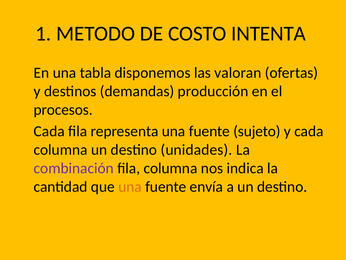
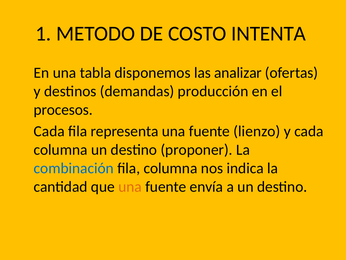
valoran: valoran -> analizar
sujeto: sujeto -> lienzo
unidades: unidades -> proponer
combinación colour: purple -> blue
